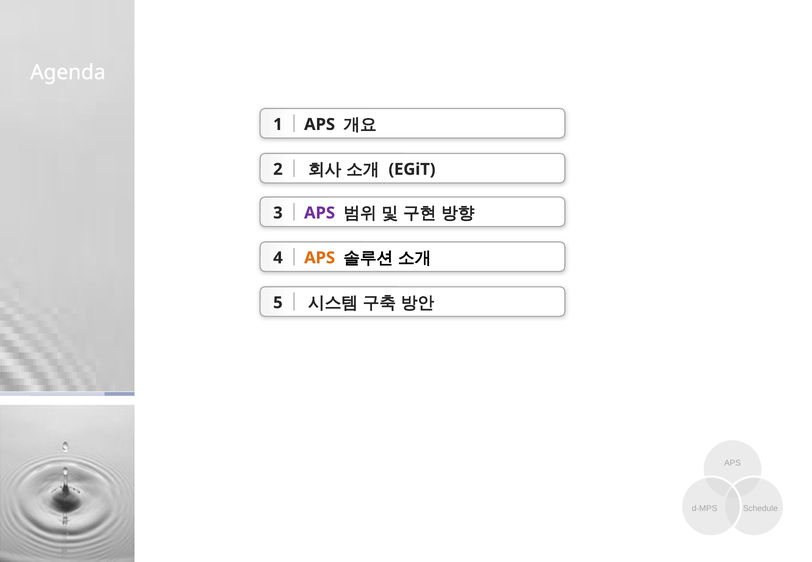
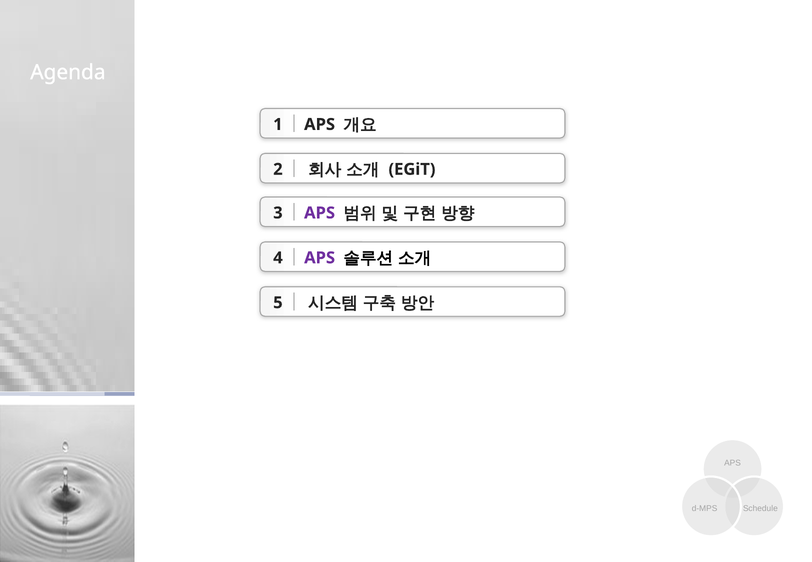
APS at (320, 258) colour: orange -> purple
